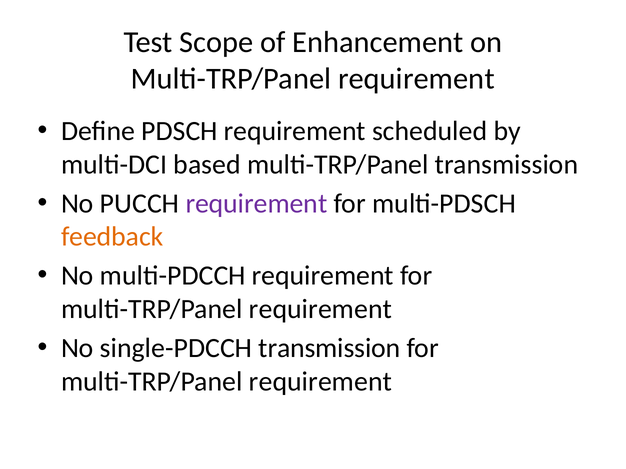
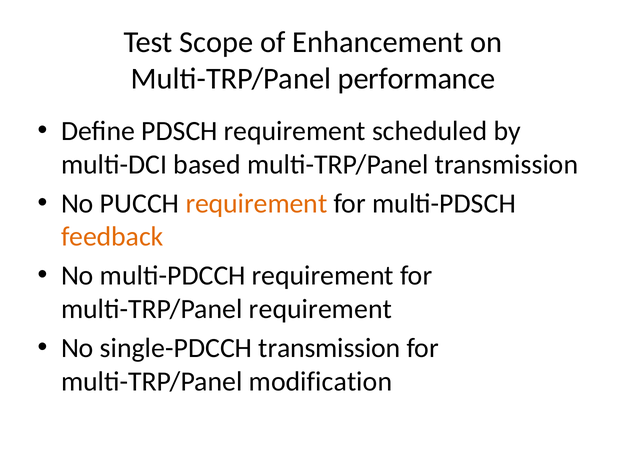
requirement at (416, 79): requirement -> performance
requirement at (256, 204) colour: purple -> orange
requirement at (321, 382): requirement -> modification
